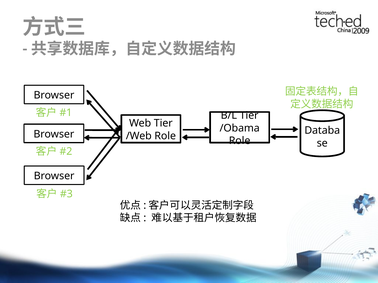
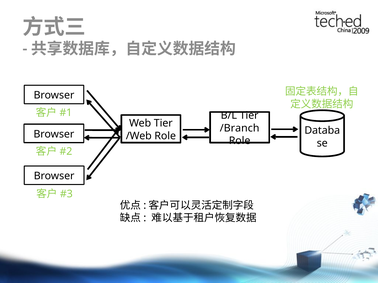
/Obama: /Obama -> /Branch
